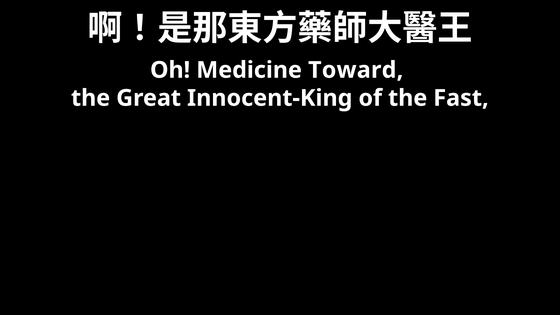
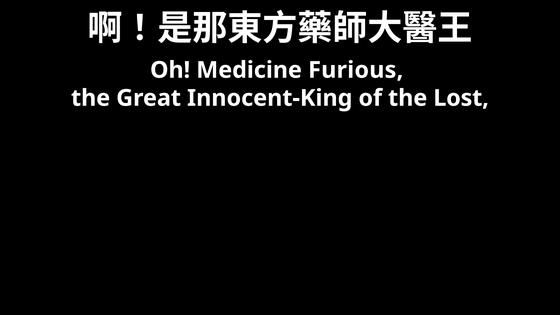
Toward: Toward -> Furious
Fast: Fast -> Lost
